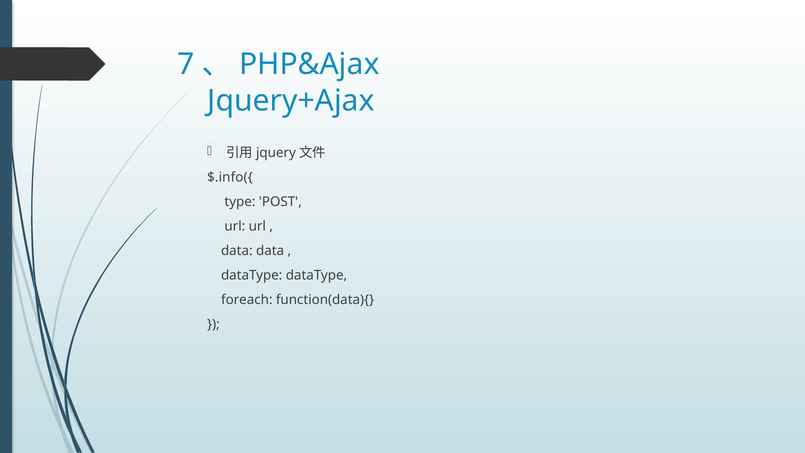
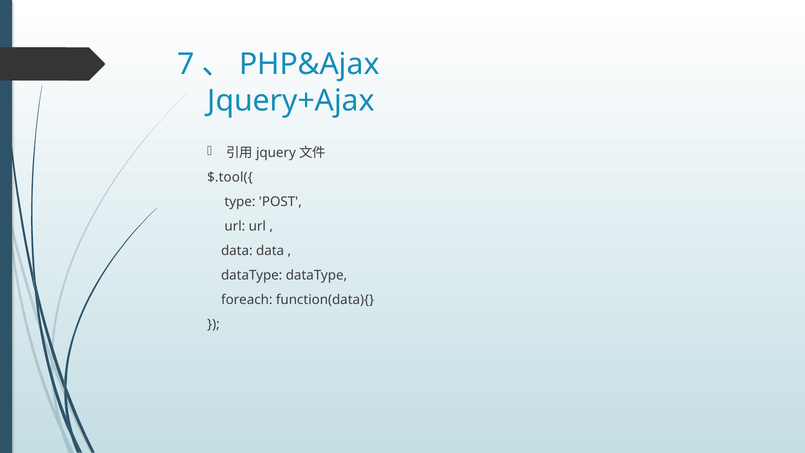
$.info({: $.info({ -> $.tool({
